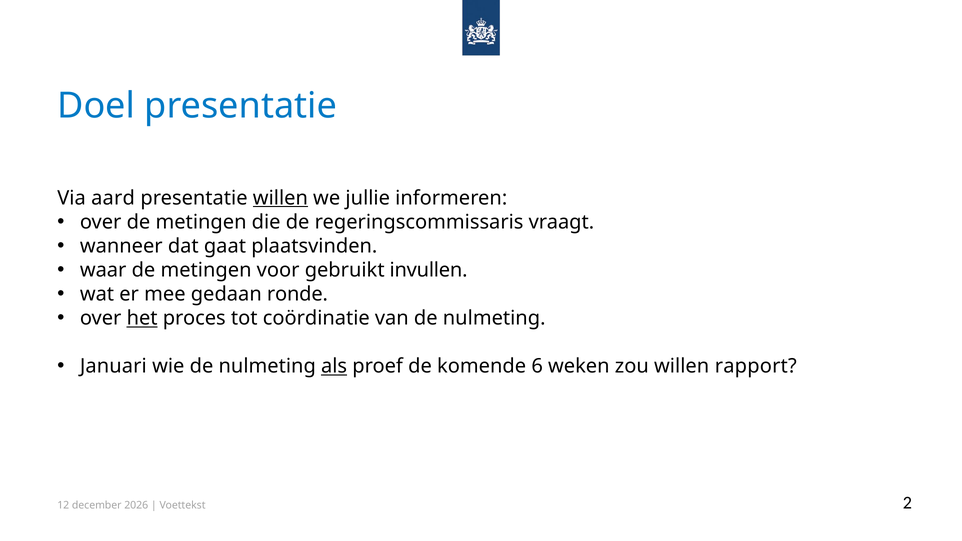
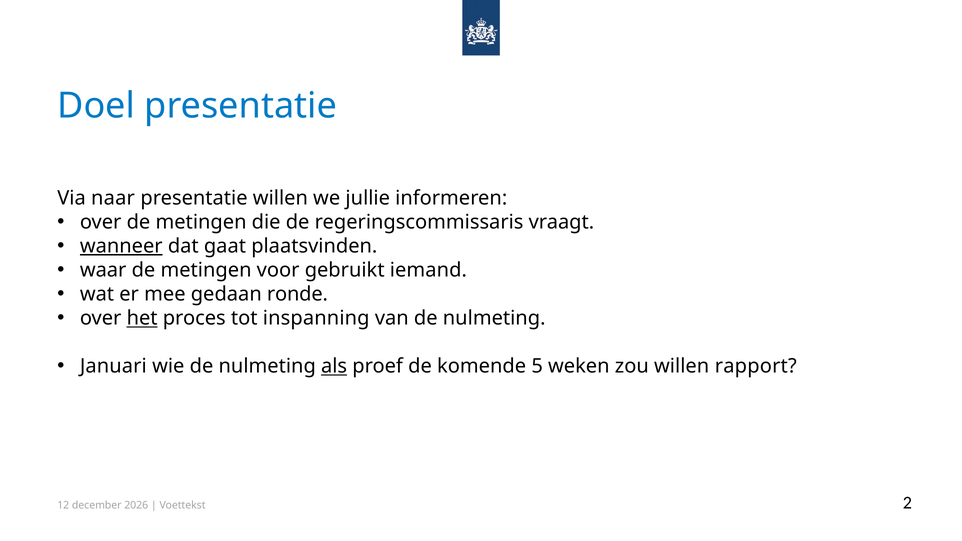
aard: aard -> naar
willen at (280, 198) underline: present -> none
wanneer underline: none -> present
invullen: invullen -> iemand
coördinatie: coördinatie -> inspanning
6: 6 -> 5
